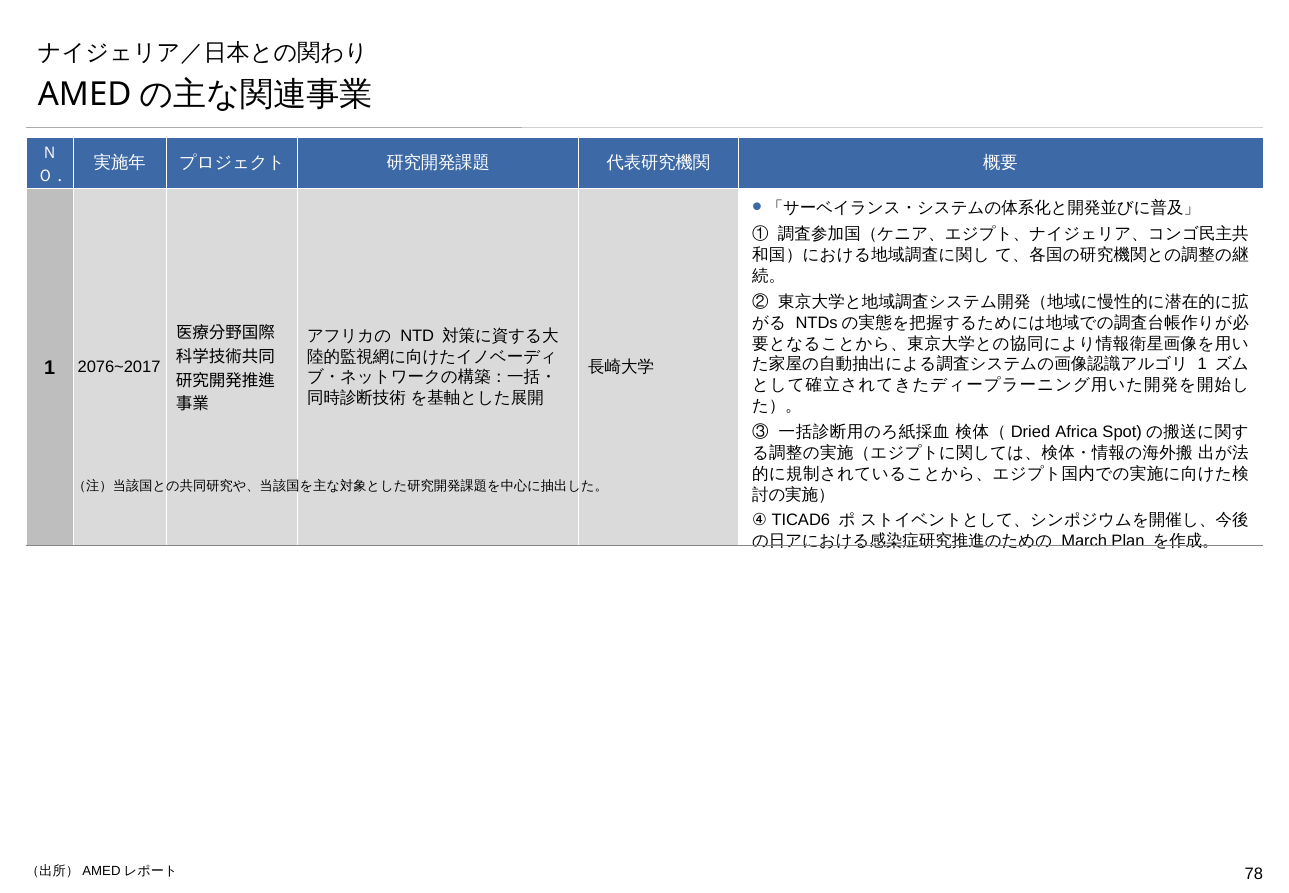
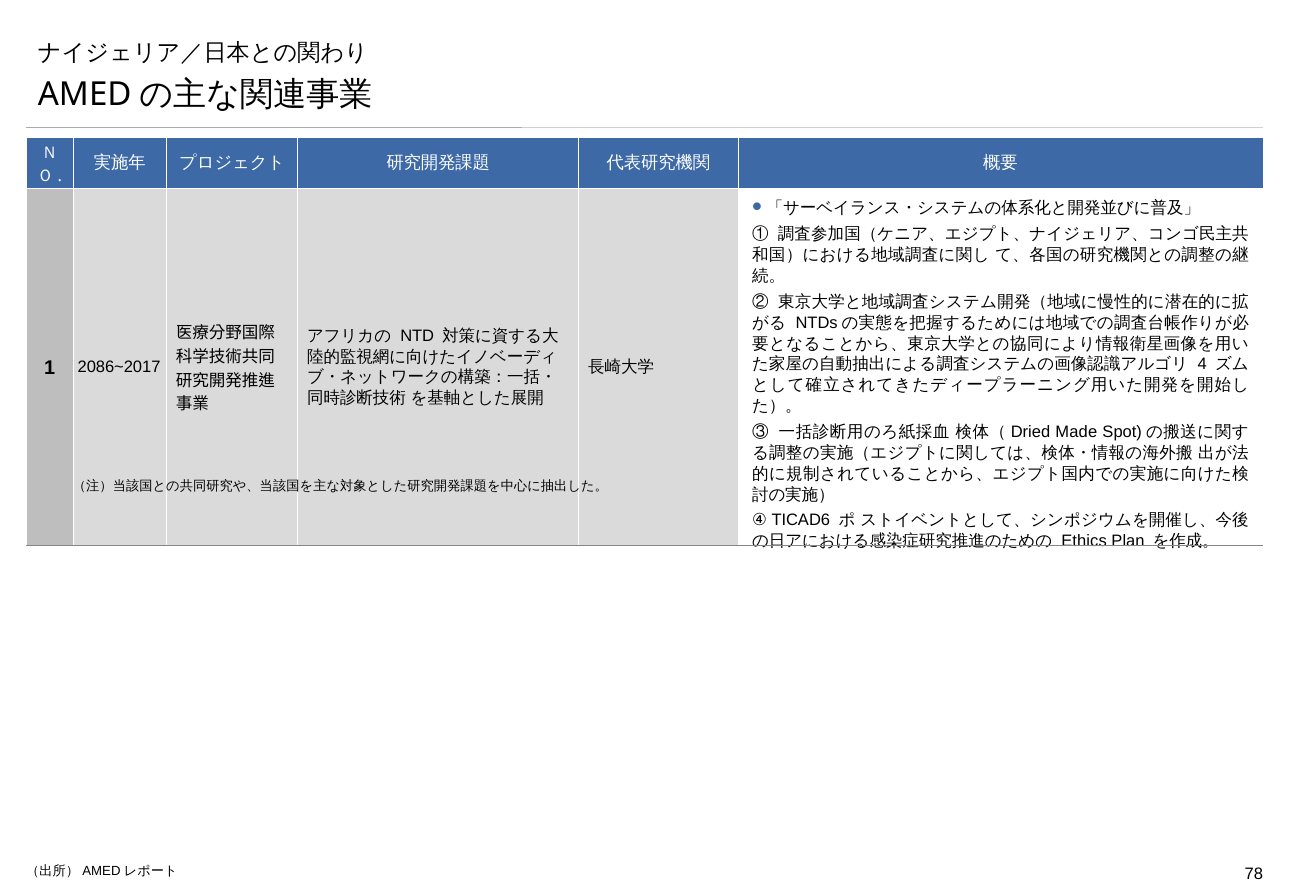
2076~2017: 2076~2017 -> 2086~2017
1 at (1202, 364): 1 -> 4
Africa: Africa -> Made
March: March -> Ethics
